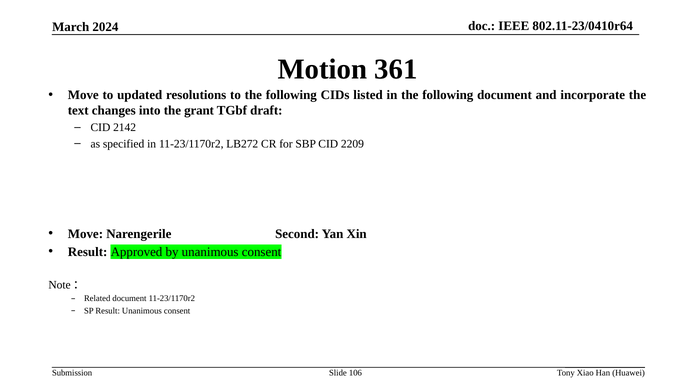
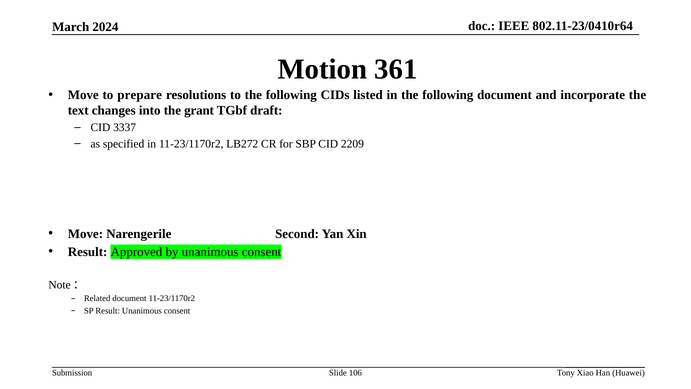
updated: updated -> prepare
2142: 2142 -> 3337
